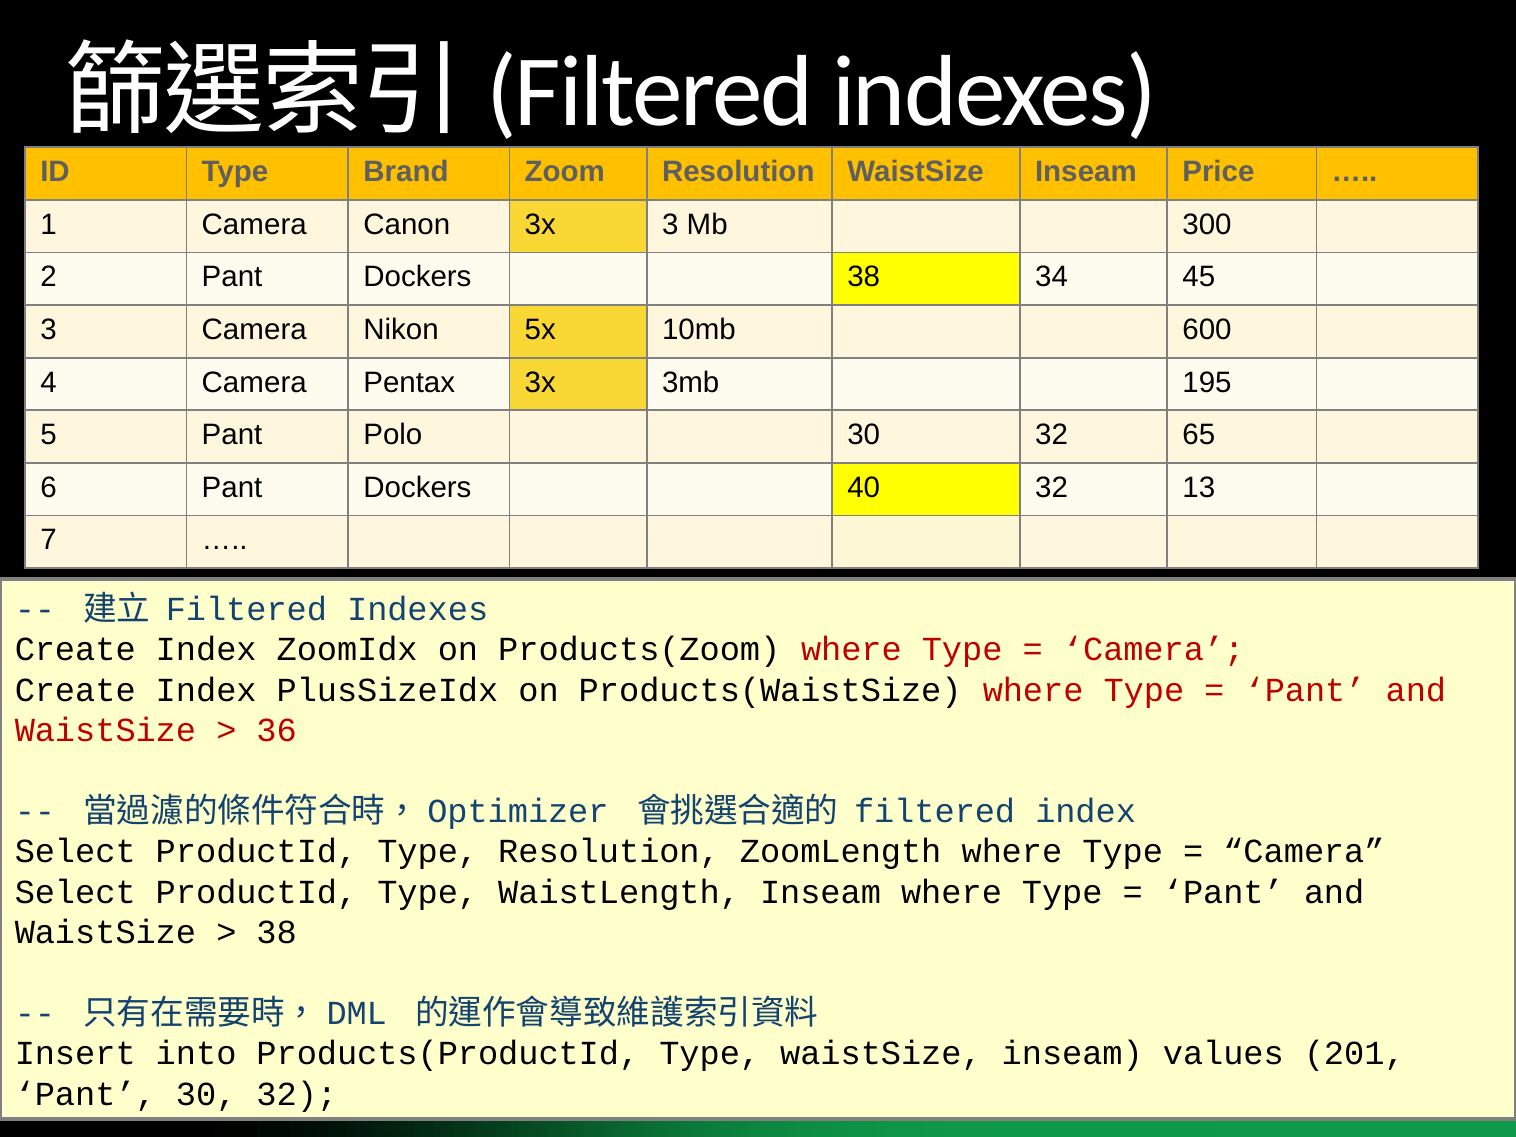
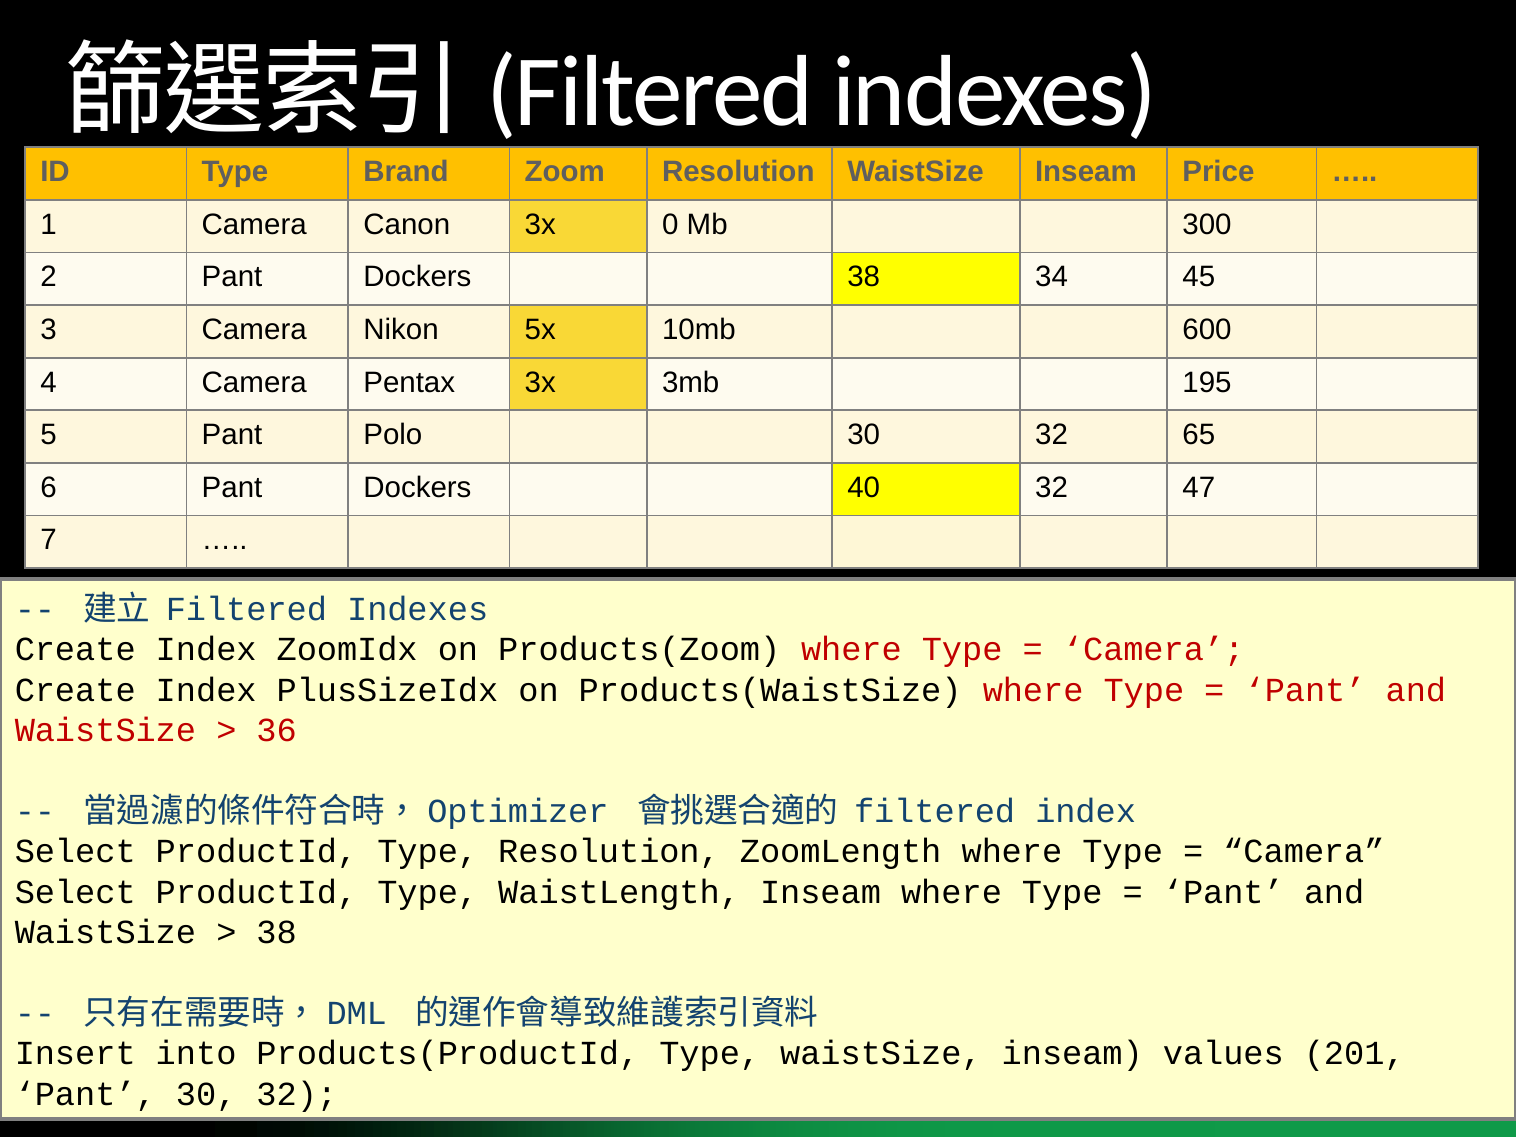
3x 3: 3 -> 0
13: 13 -> 47
